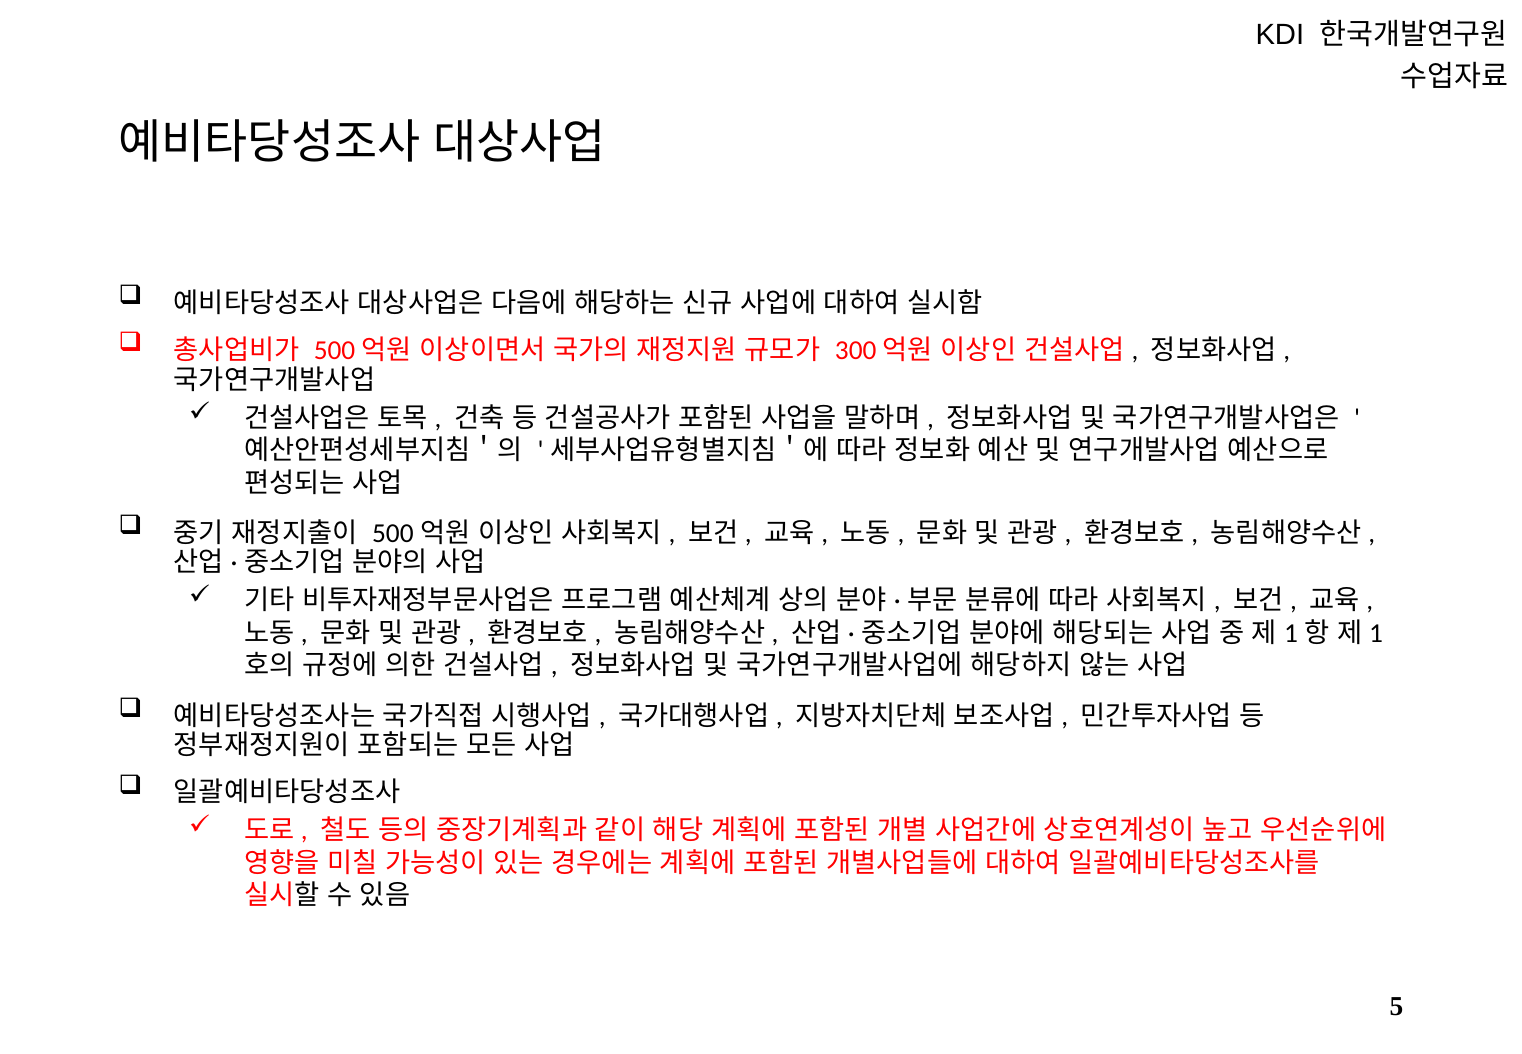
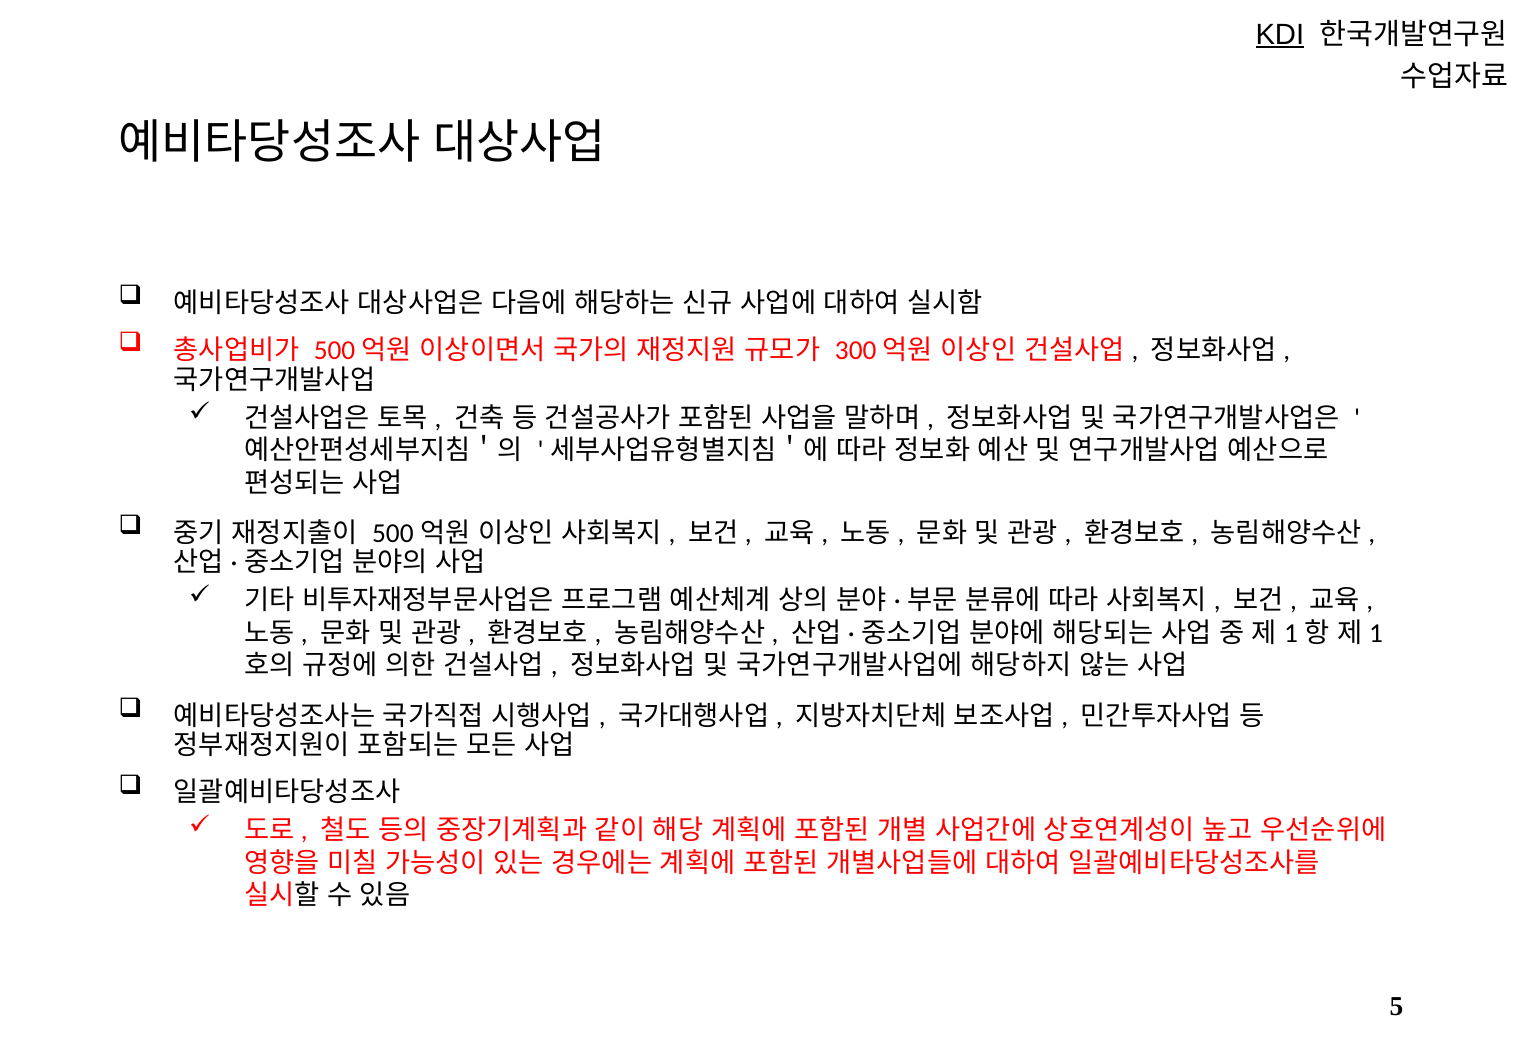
KDI underline: none -> present
